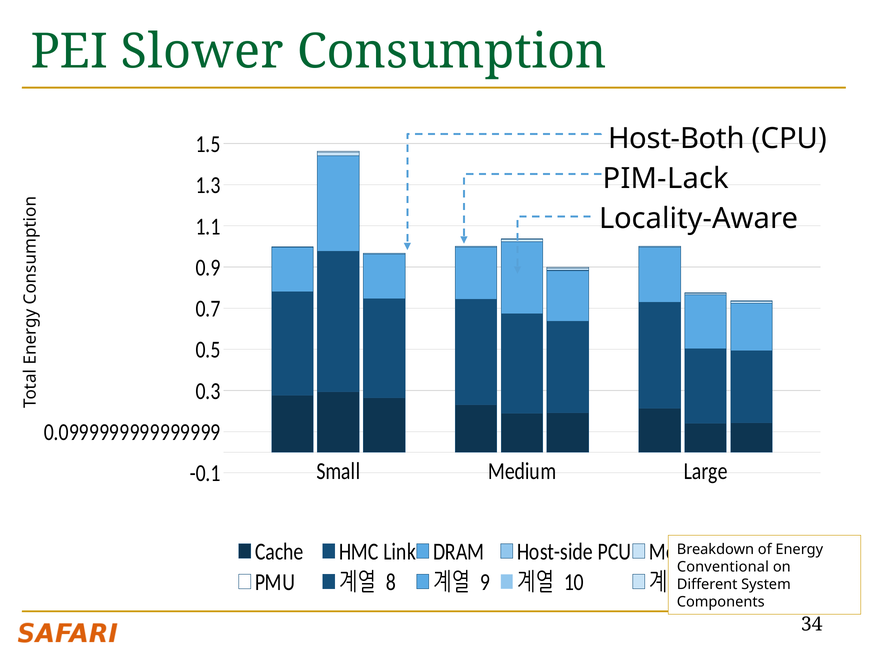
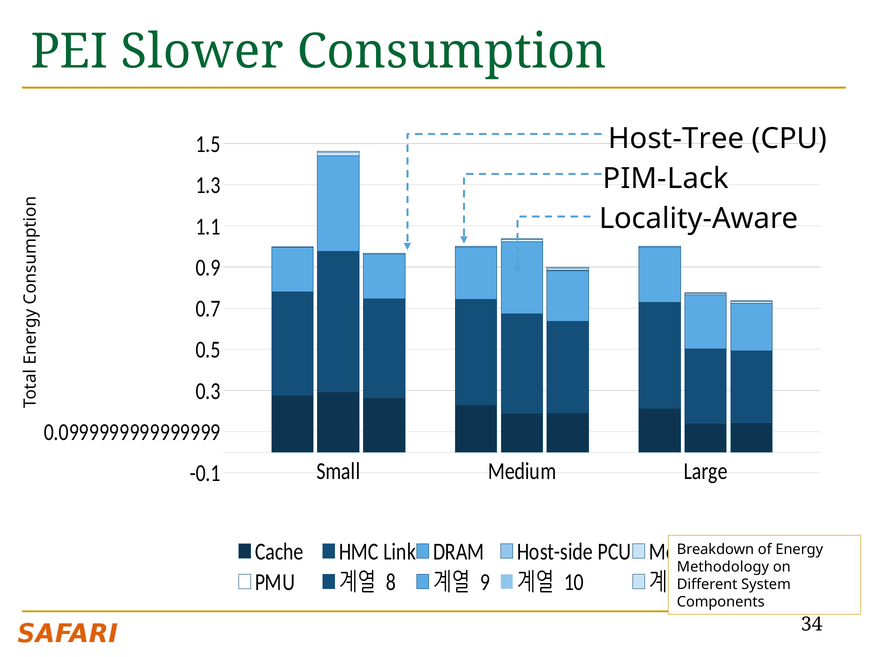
Host-Both: Host-Both -> Host-Tree
Conventional: Conventional -> Methodology
